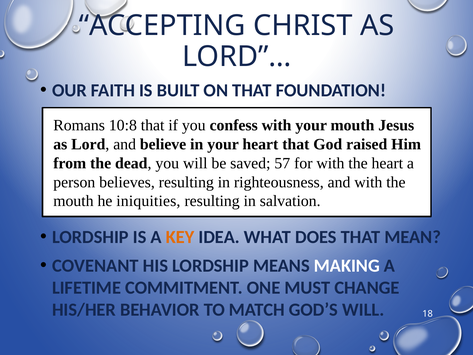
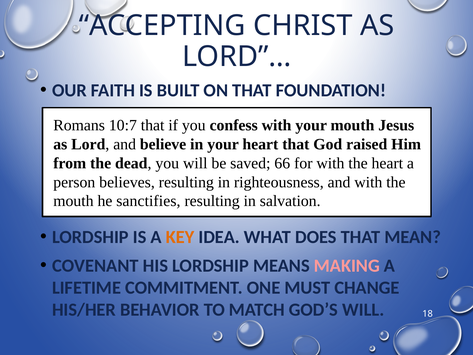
10:8: 10:8 -> 10:7
57: 57 -> 66
iniquities: iniquities -> sanctifies
MAKING colour: white -> pink
